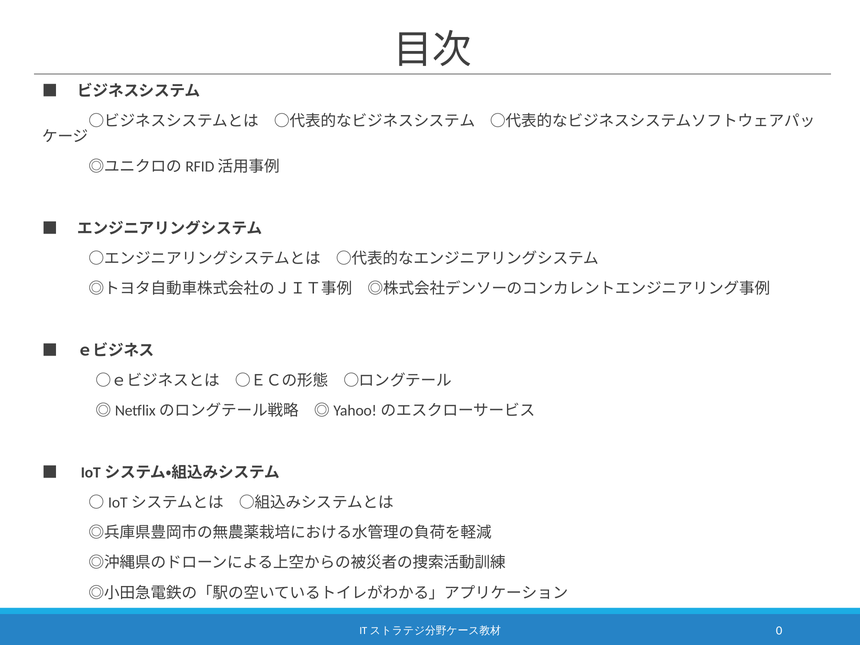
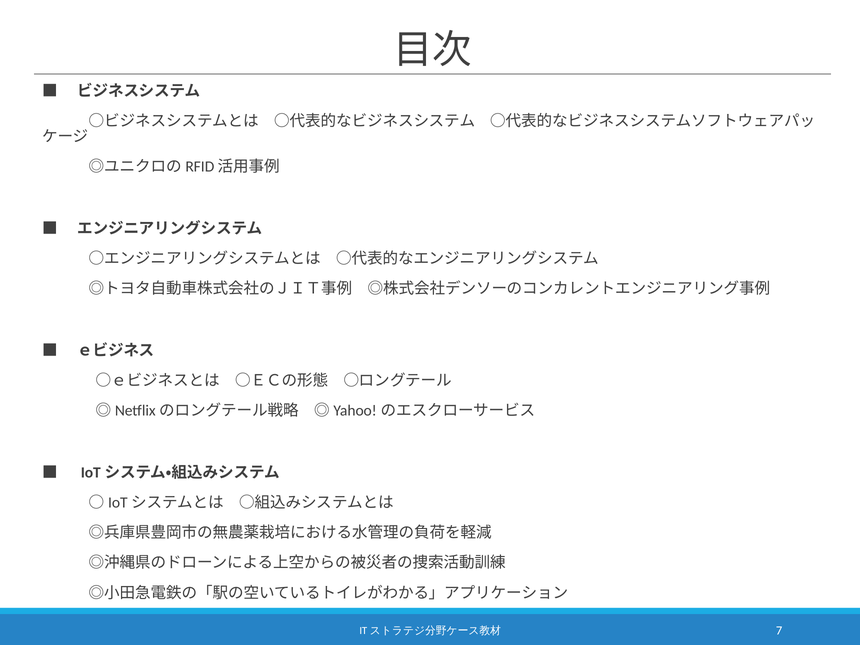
0: 0 -> 7
